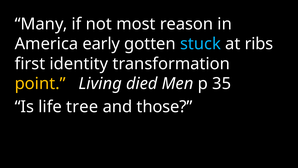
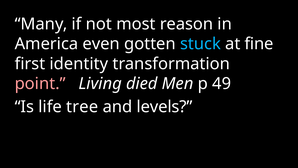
early: early -> even
ribs: ribs -> fine
point colour: yellow -> pink
35: 35 -> 49
those: those -> levels
